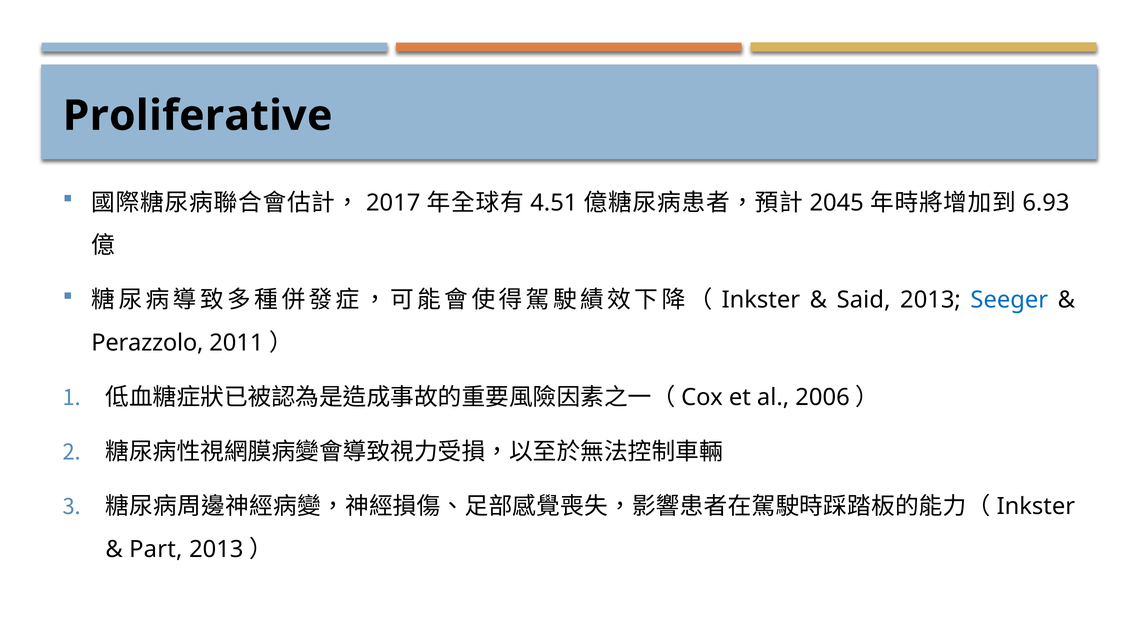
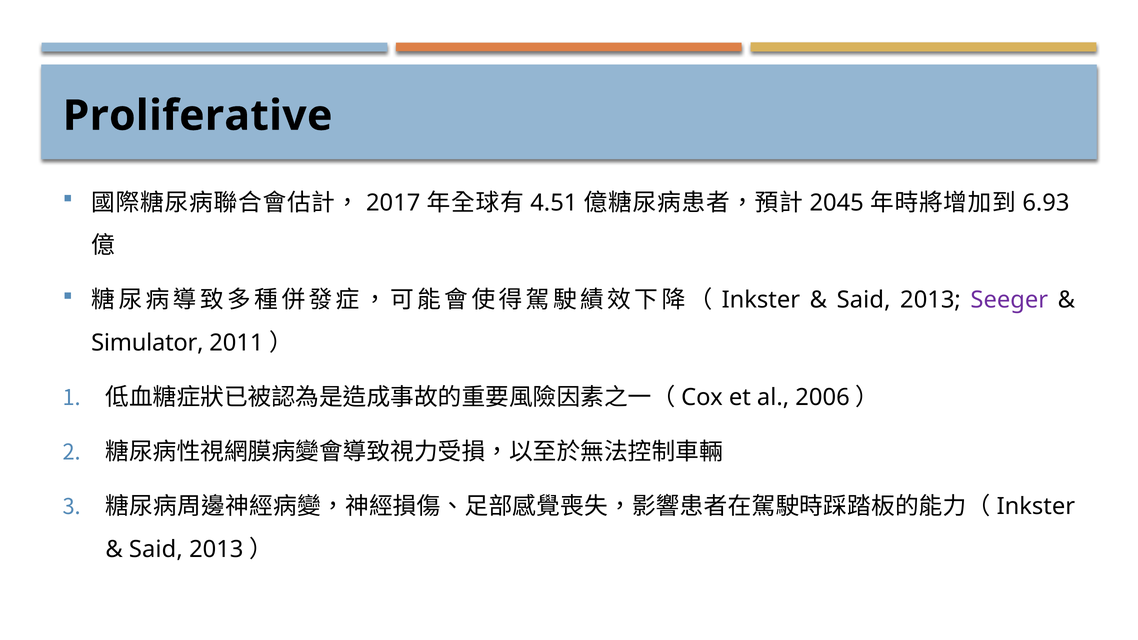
Seeger colour: blue -> purple
Perazzolo: Perazzolo -> Simulator
Part at (156, 549): Part -> Said
